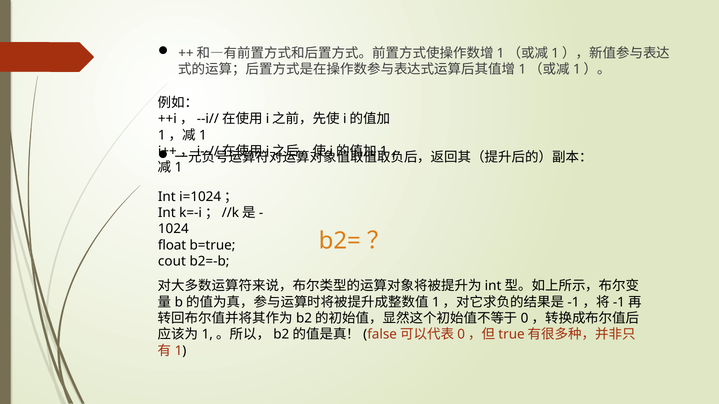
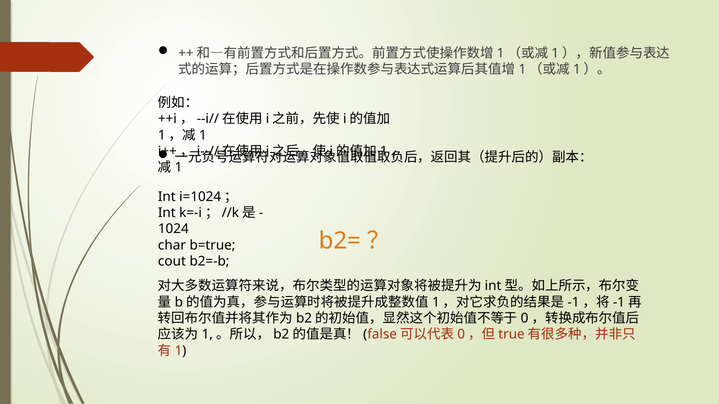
float: float -> char
